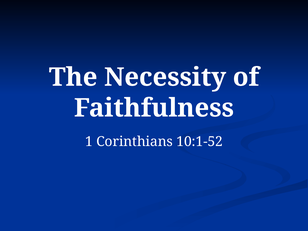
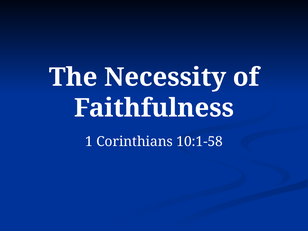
10:1-52: 10:1-52 -> 10:1-58
